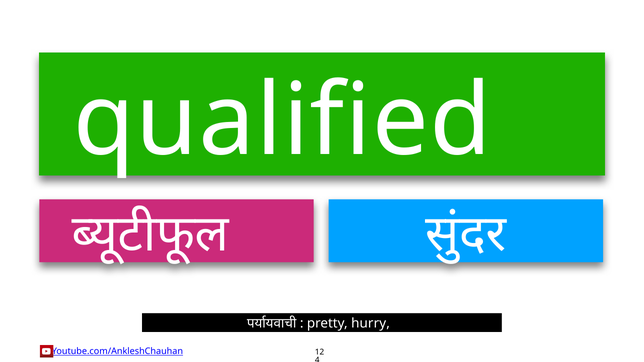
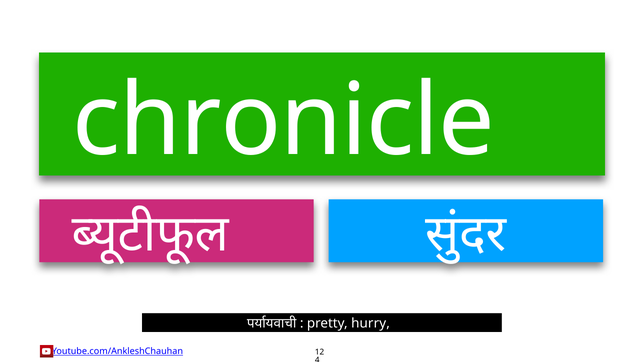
qualified: qualified -> chronicle
